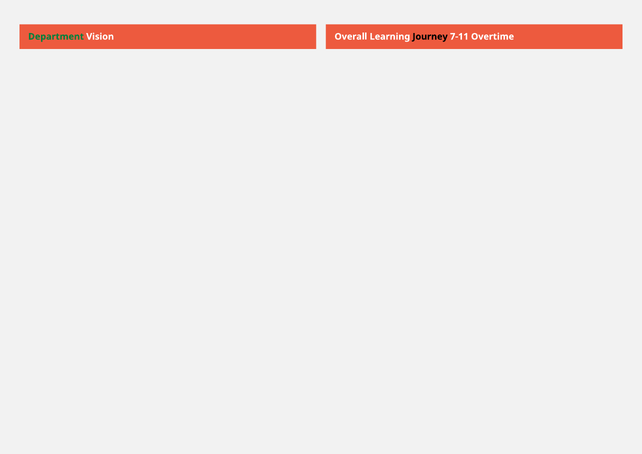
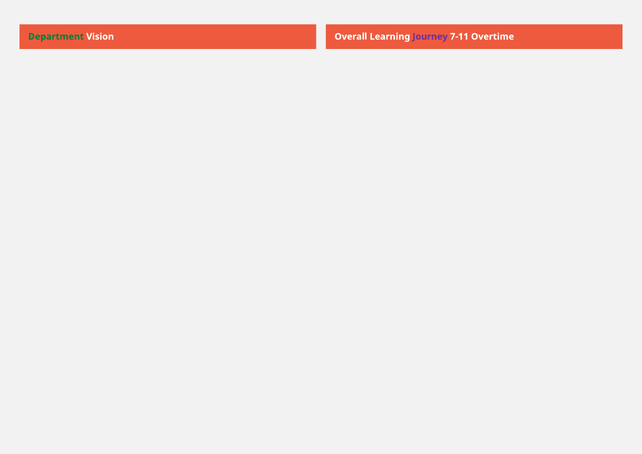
Journey colour: black -> purple
